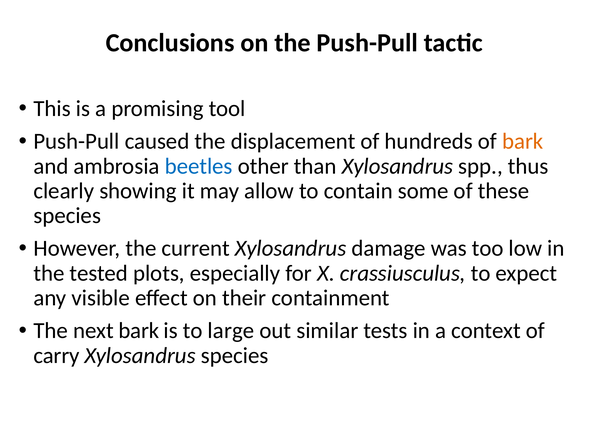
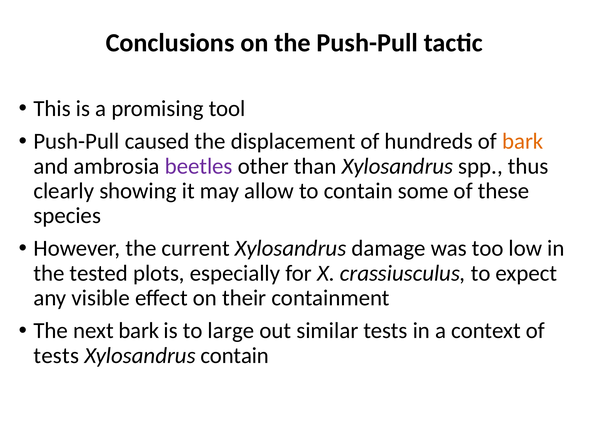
beetles colour: blue -> purple
carry at (56, 355): carry -> tests
Xylosandrus species: species -> contain
